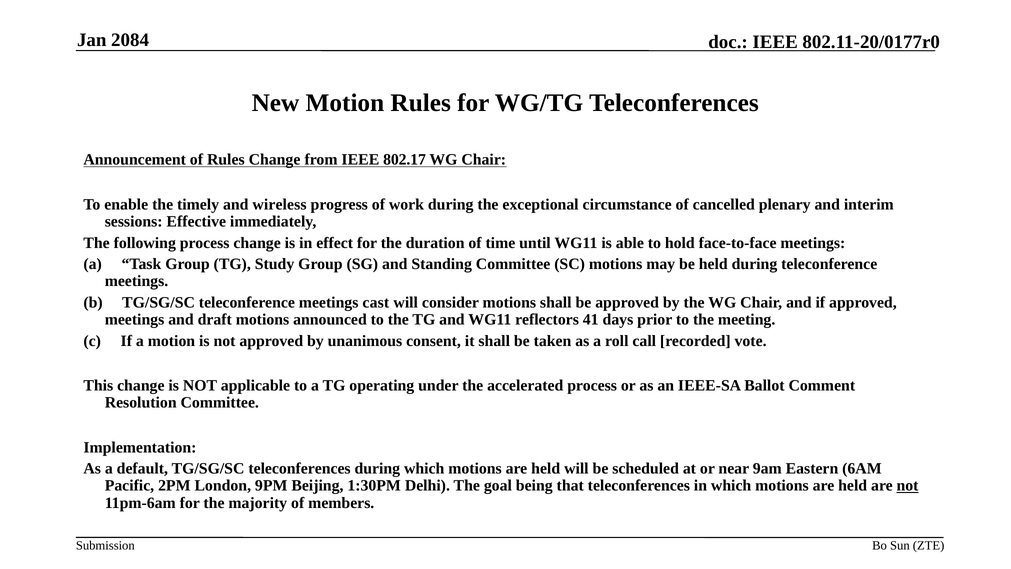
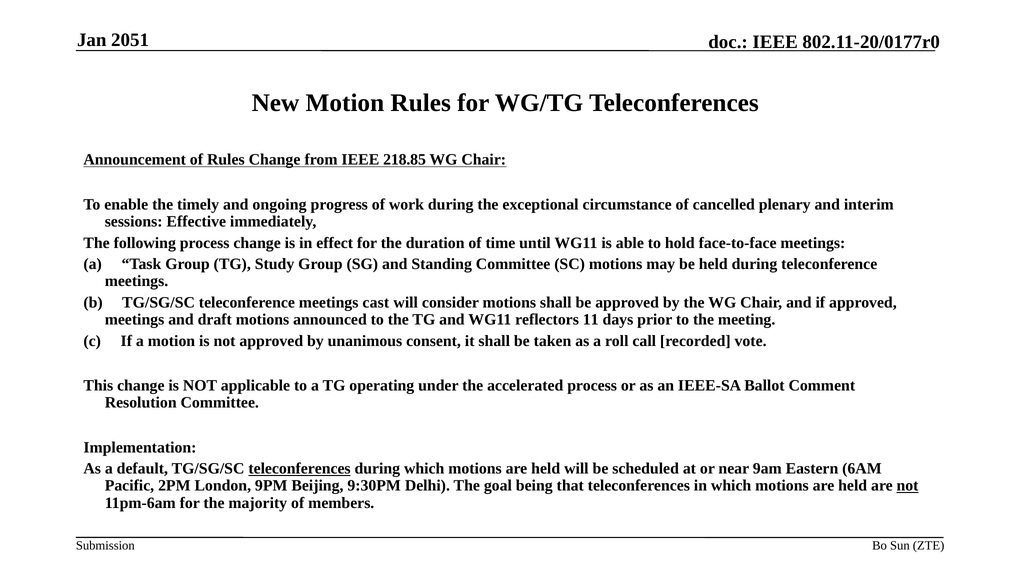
2084: 2084 -> 2051
802.17: 802.17 -> 218.85
wireless: wireless -> ongoing
41: 41 -> 11
teleconferences at (300, 468) underline: none -> present
1:30PM: 1:30PM -> 9:30PM
